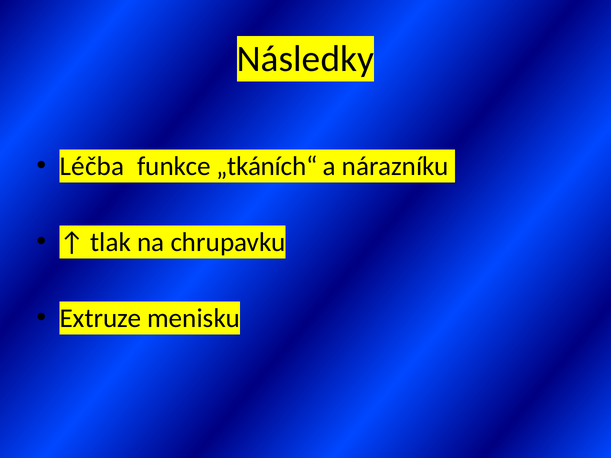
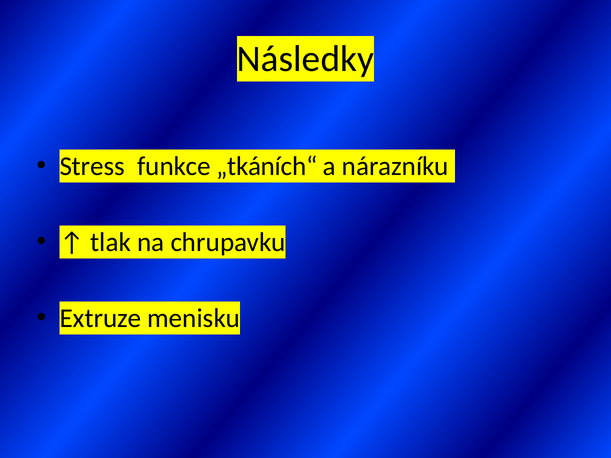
Léčba: Léčba -> Stress
